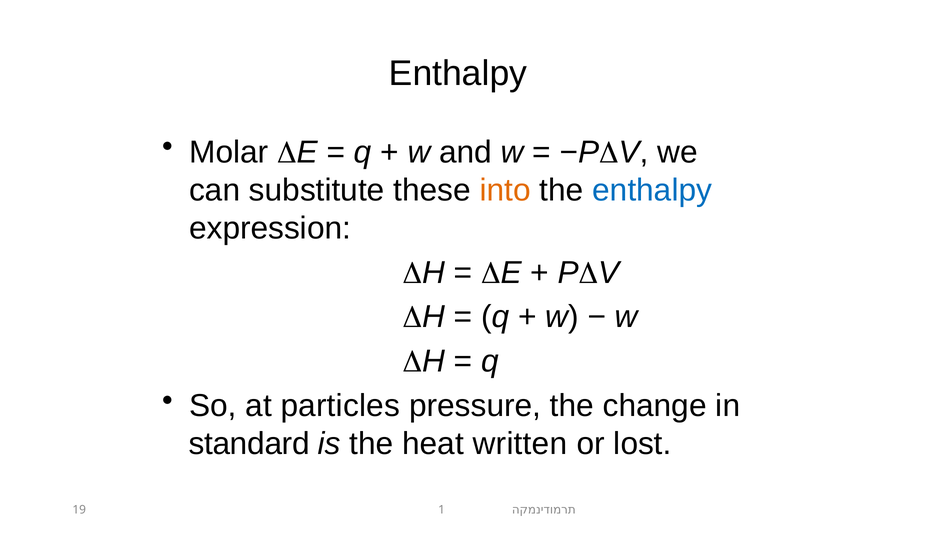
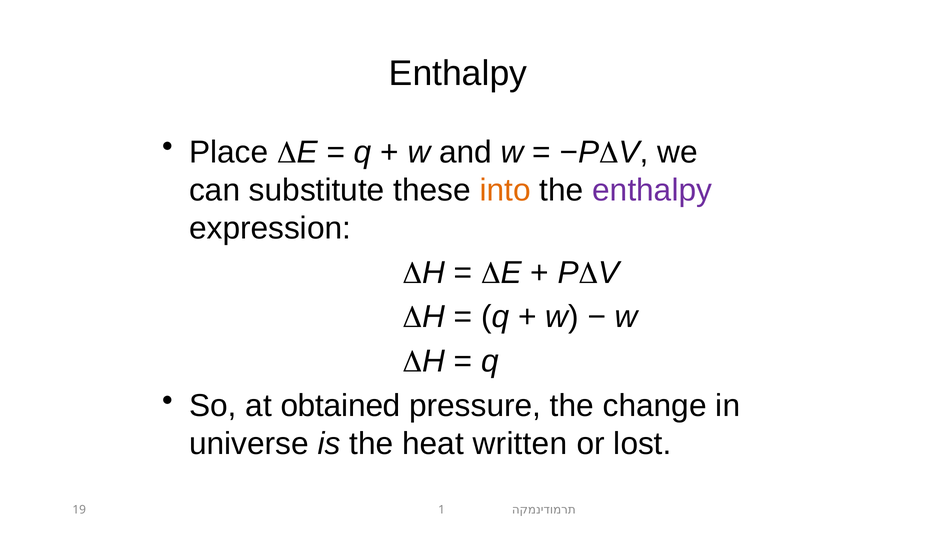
Molar: Molar -> Place
enthalpy at (652, 190) colour: blue -> purple
particles: particles -> obtained
standard: standard -> universe
